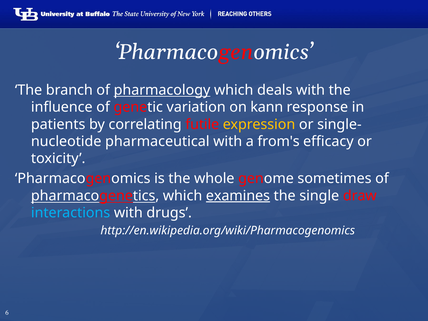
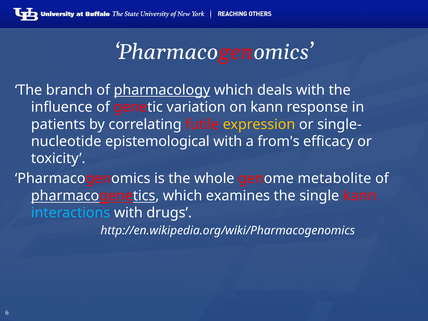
pharmaceutical: pharmaceutical -> epistemological
sometimes: sometimes -> metabolite
examines underline: present -> none
single draw: draw -> kann
